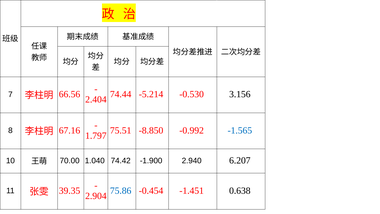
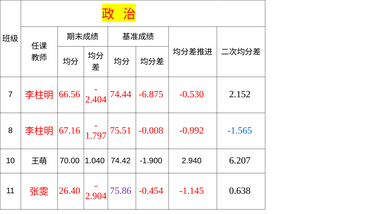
-5.214: -5.214 -> -6.875
3.156: 3.156 -> 2.152
-8.850: -8.850 -> -0.008
75.86 colour: blue -> purple
-1.451: -1.451 -> -1.145
39.35: 39.35 -> 26.40
